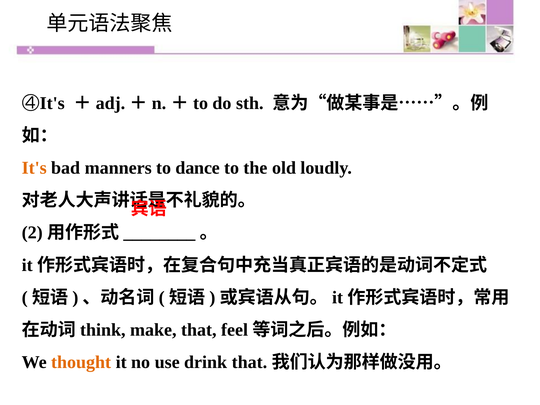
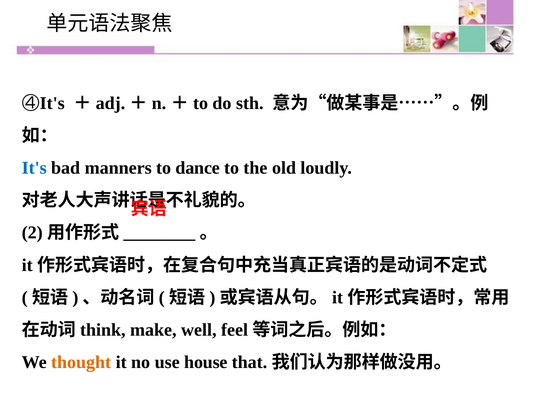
It's colour: orange -> blue
that: that -> well
drink: drink -> house
